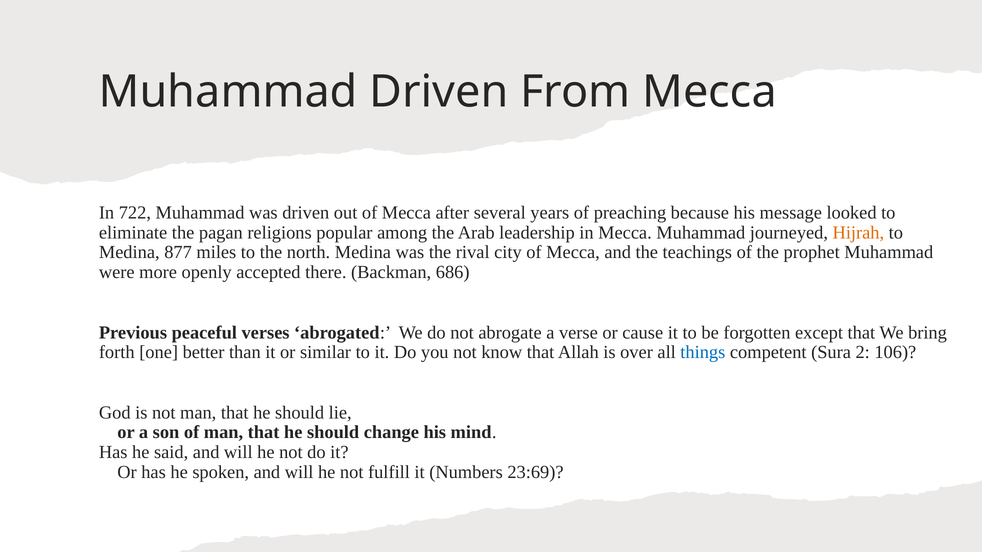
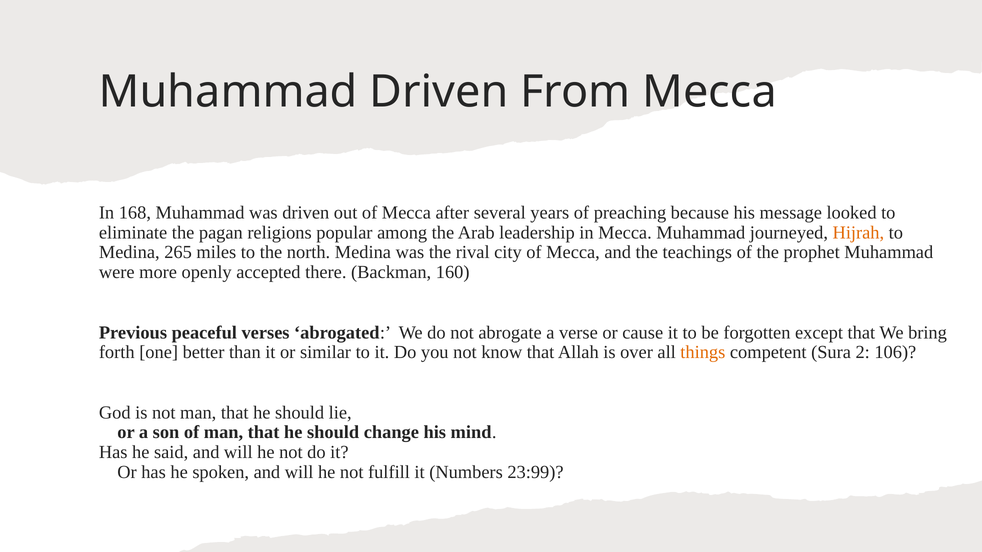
722: 722 -> 168
877: 877 -> 265
686: 686 -> 160
things colour: blue -> orange
23:69: 23:69 -> 23:99
